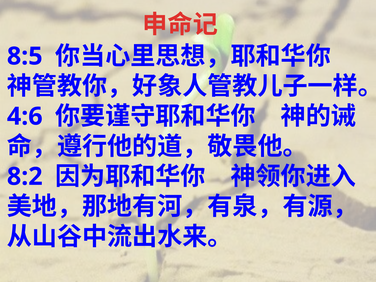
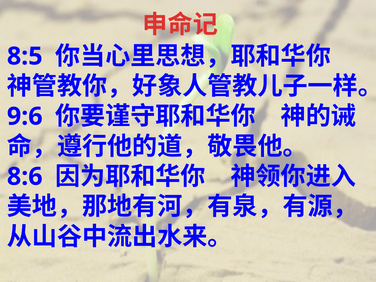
4:6: 4:6 -> 9:6
8:2: 8:2 -> 8:6
